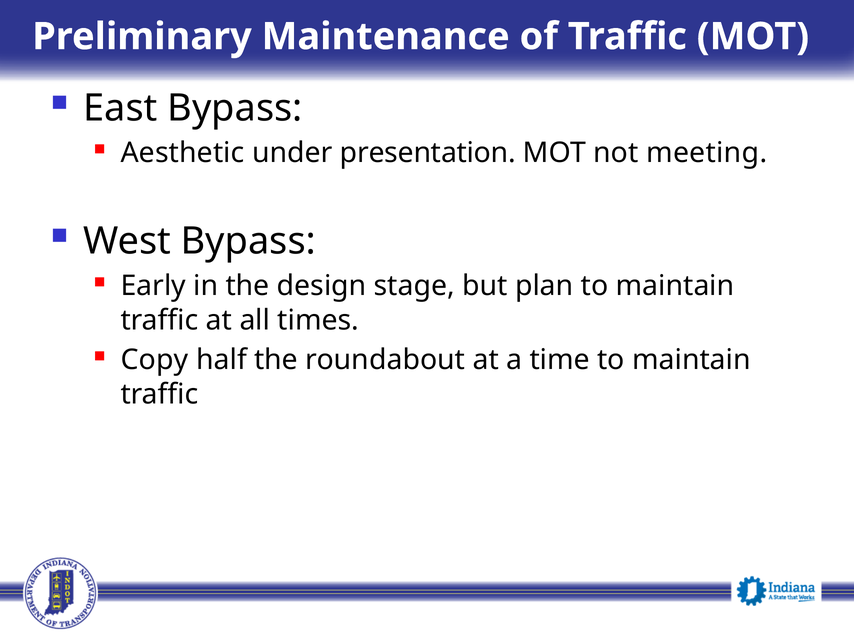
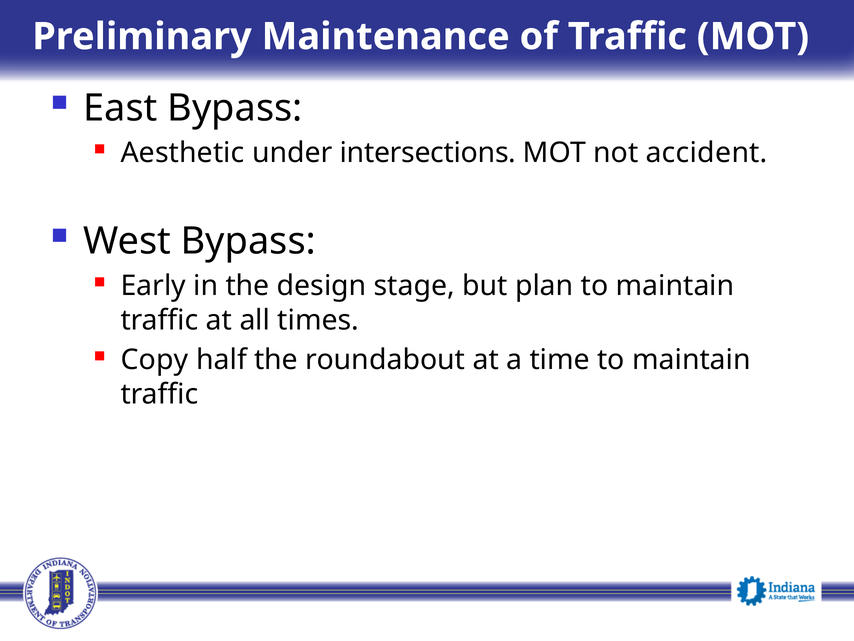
presentation: presentation -> intersections
meeting: meeting -> accident
